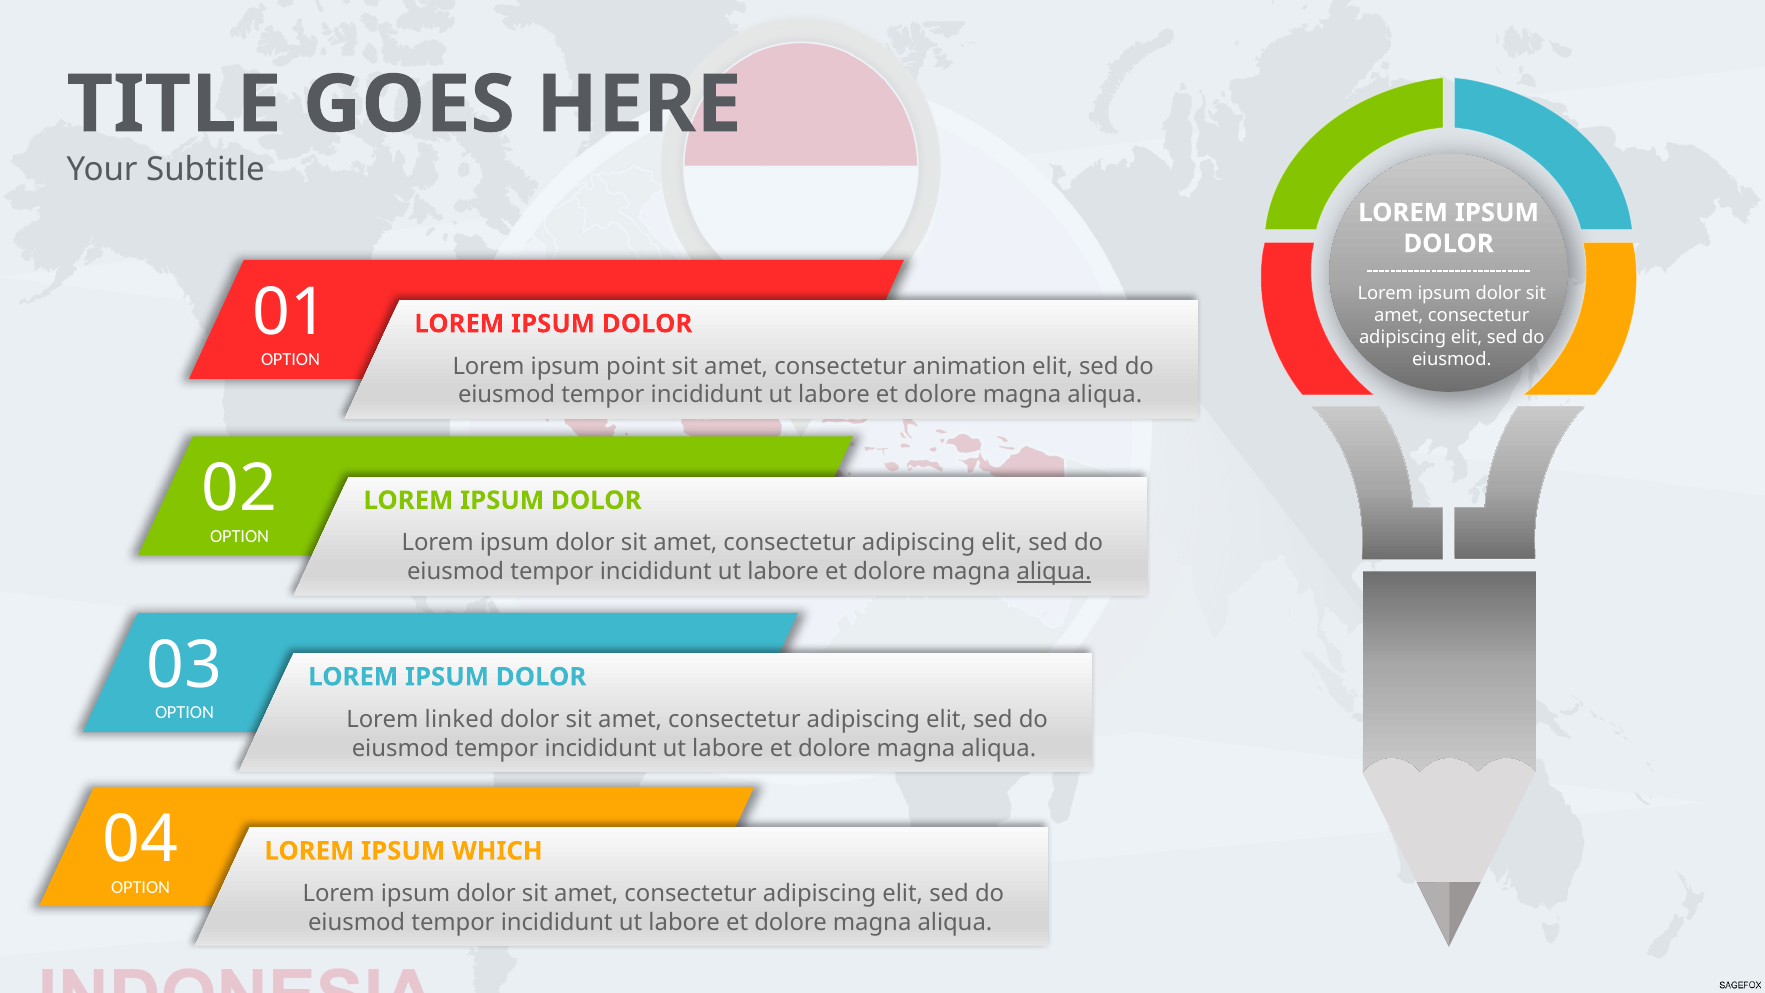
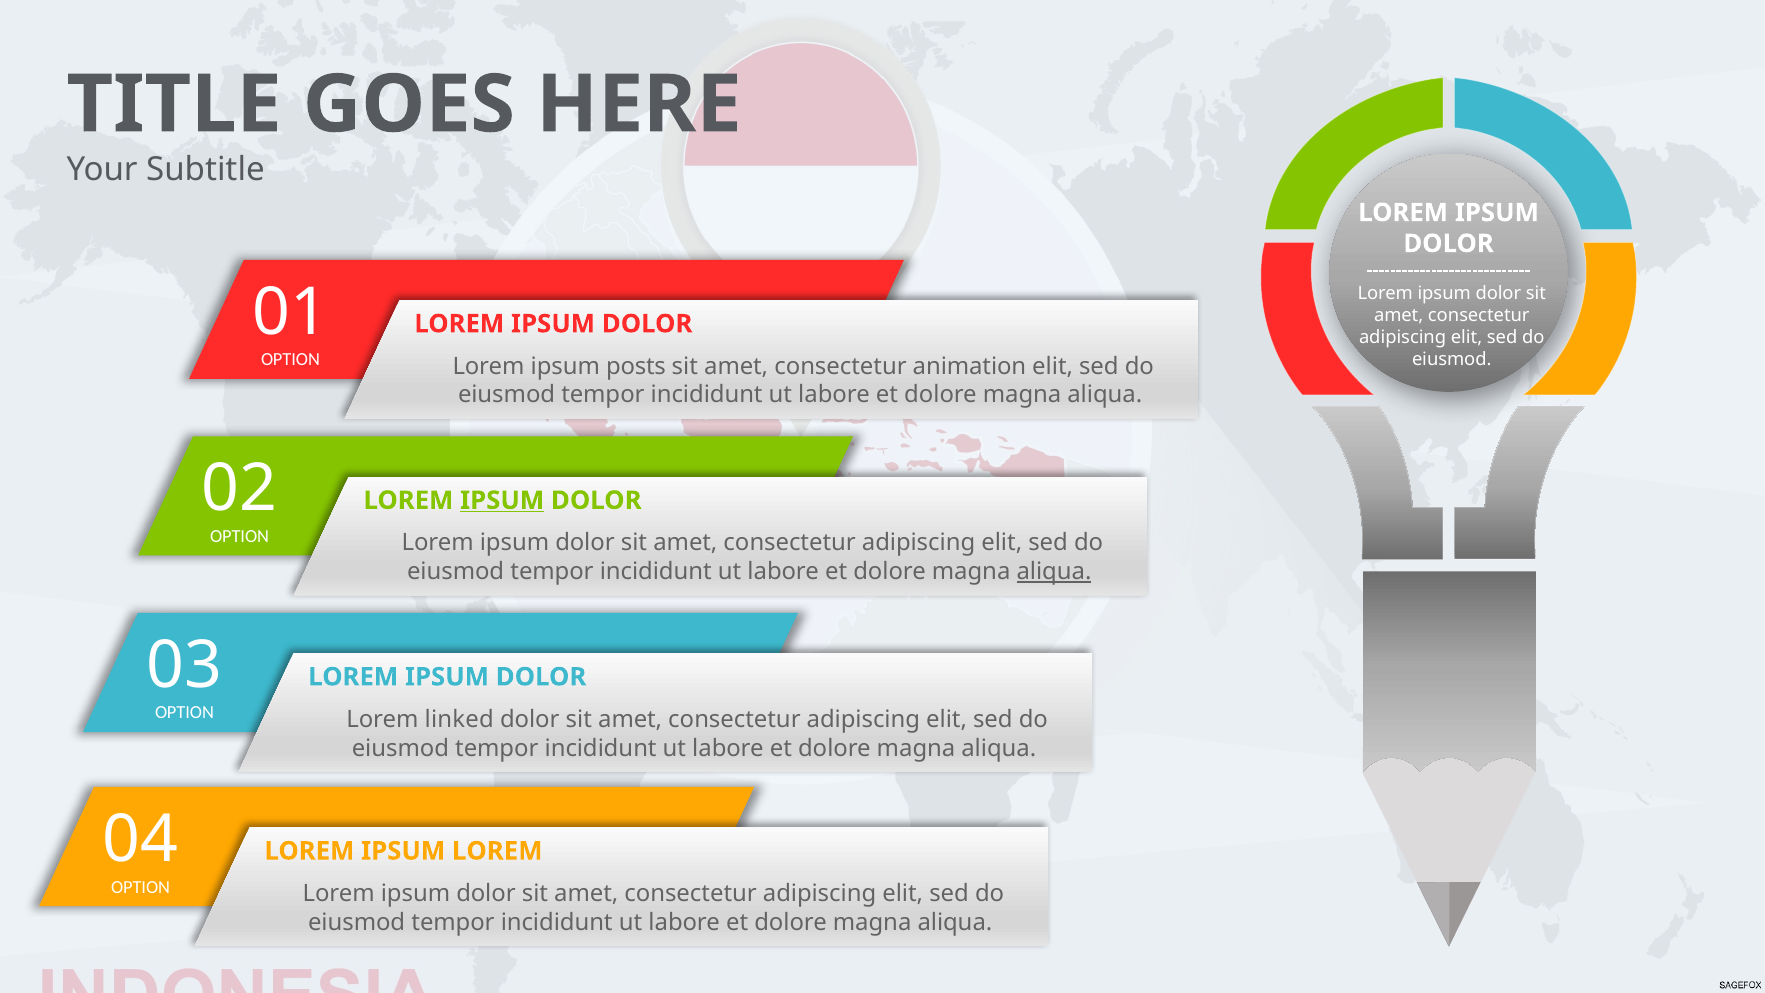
point: point -> posts
IPSUM at (502, 500) underline: none -> present
IPSUM WHICH: WHICH -> LOREM
